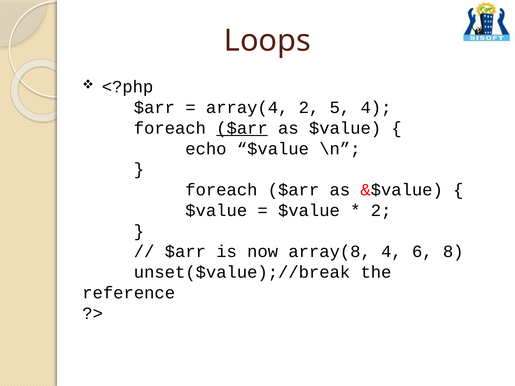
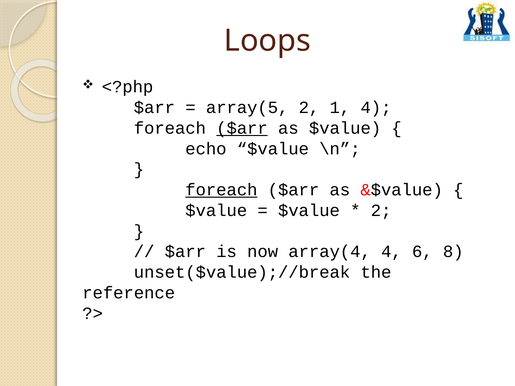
array(4: array(4 -> array(5
5: 5 -> 1
foreach at (221, 190) underline: none -> present
array(8: array(8 -> array(4
